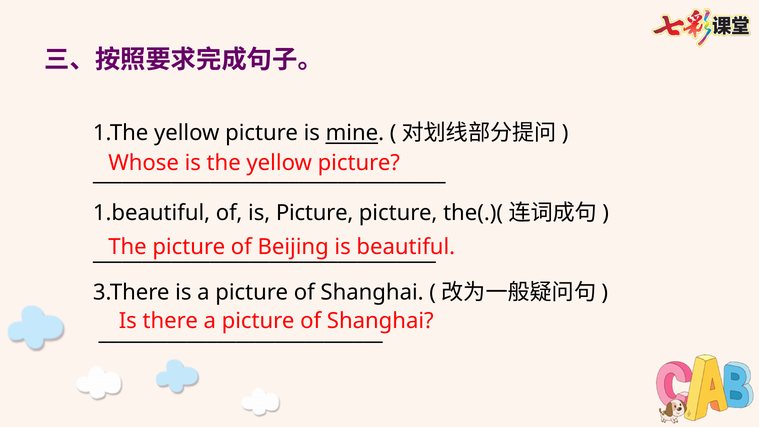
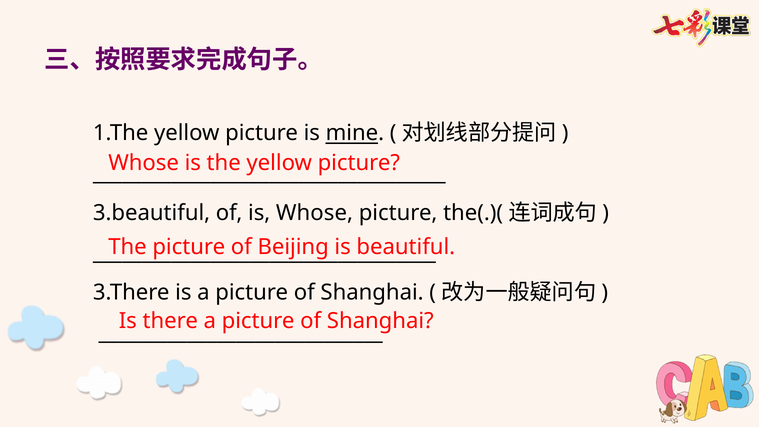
1.beautiful: 1.beautiful -> 3.beautiful
is Picture: Picture -> Whose
